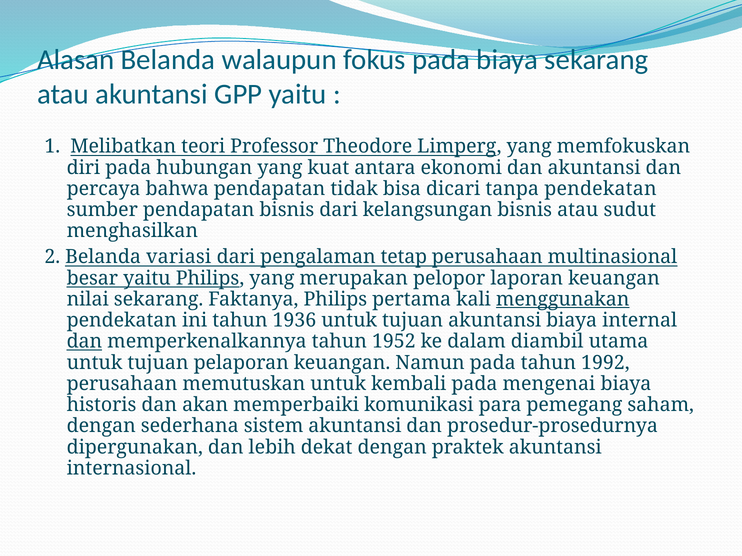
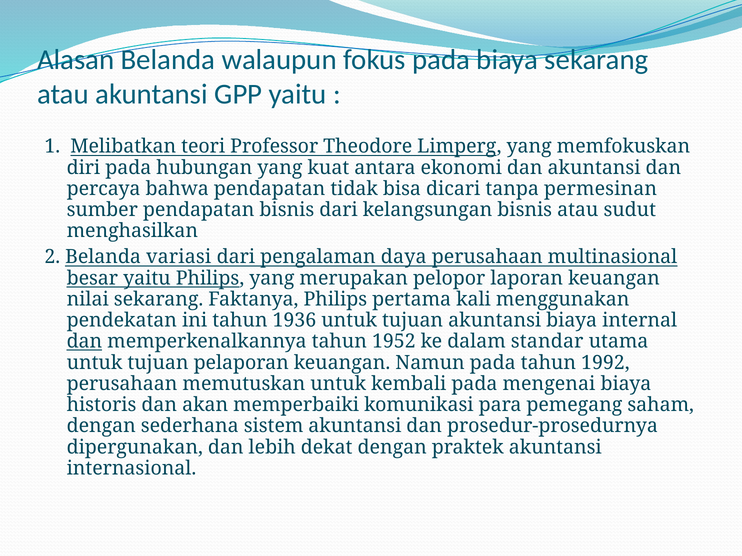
tanpa pendekatan: pendekatan -> permesinan
tetap: tetap -> daya
menggunakan underline: present -> none
diambil: diambil -> standar
